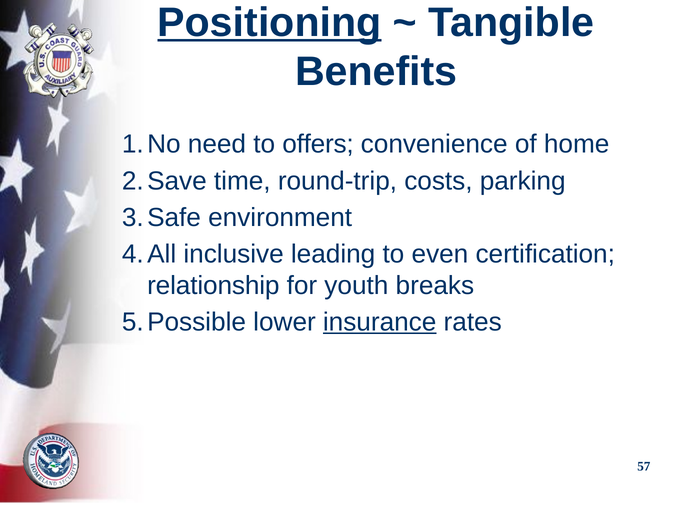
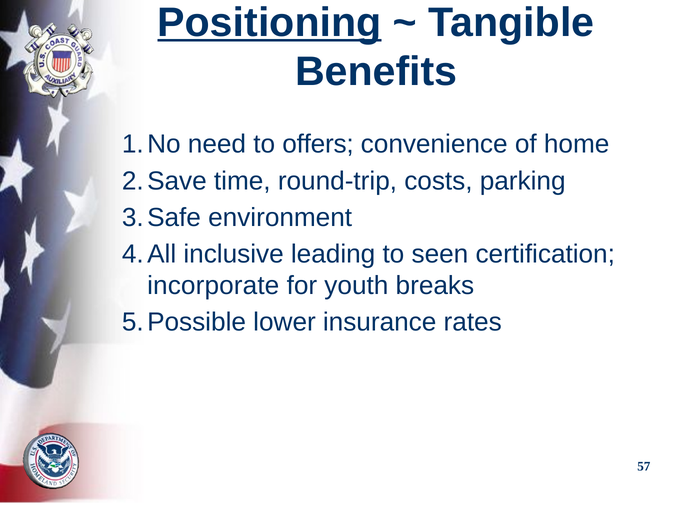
even: even -> seen
relationship: relationship -> incorporate
insurance underline: present -> none
